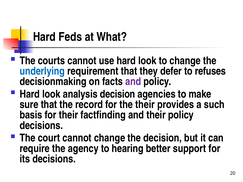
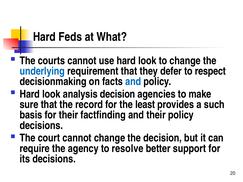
refuses: refuses -> respect
and at (133, 82) colour: purple -> blue
the their: their -> least
hearing: hearing -> resolve
